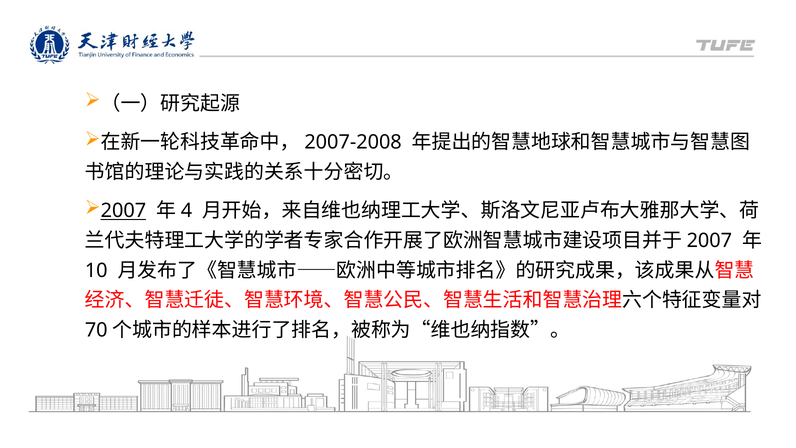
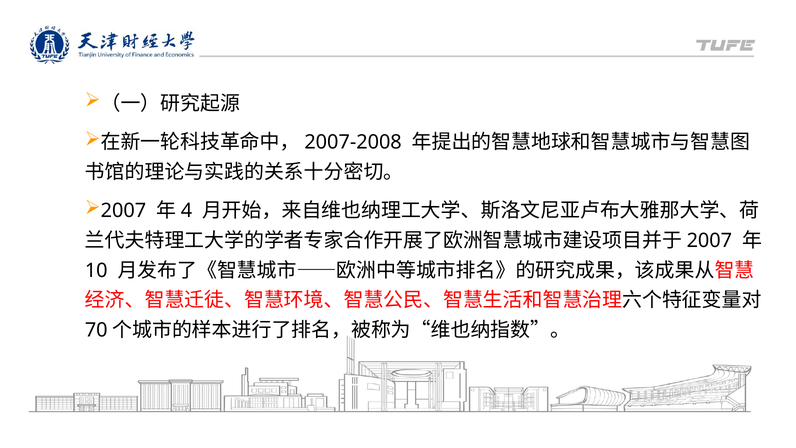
2007 underline: present -> none
